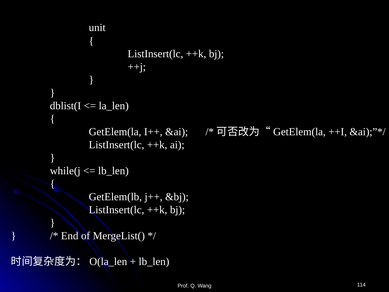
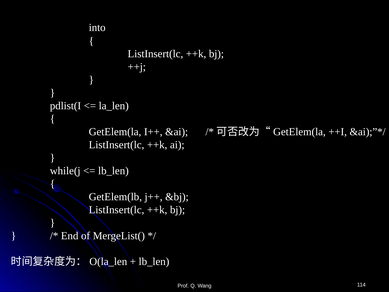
unit: unit -> into
dblist(I: dblist(I -> pdlist(I
